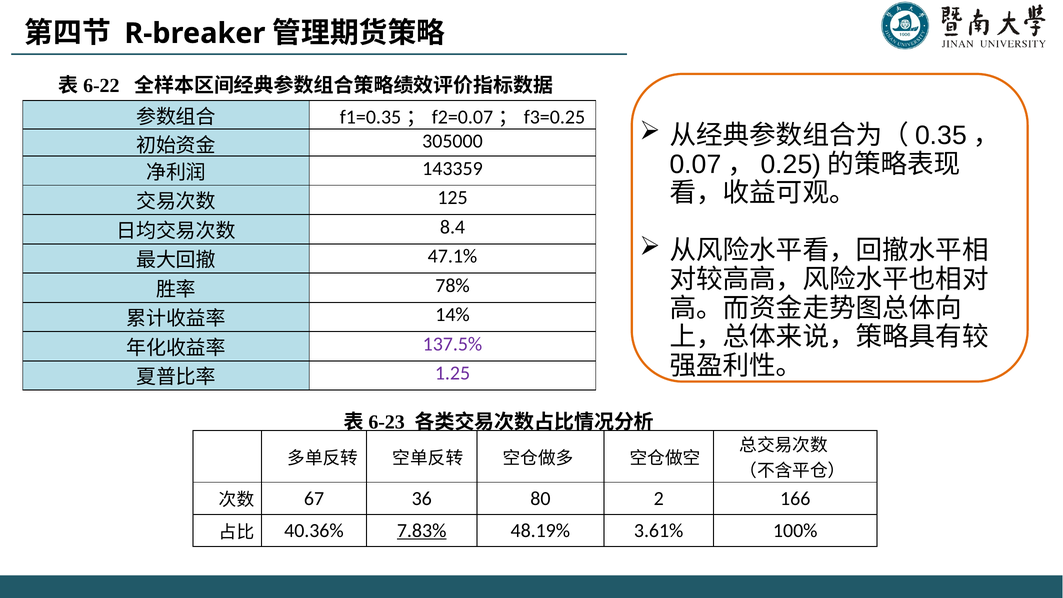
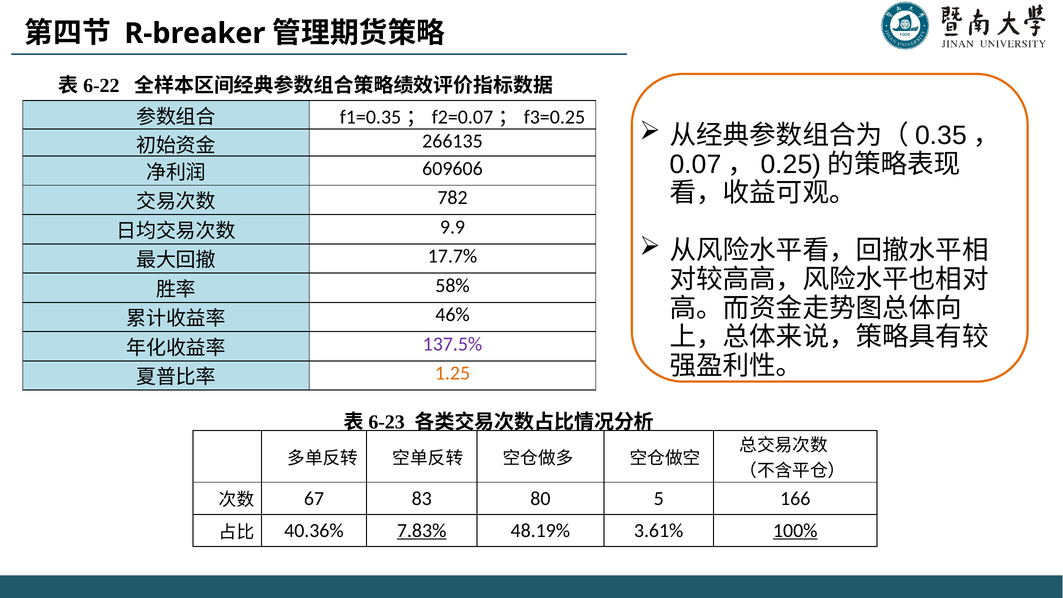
305000: 305000 -> 266135
143359: 143359 -> 609606
125: 125 -> 782
8.4: 8.4 -> 9.9
47.1%: 47.1% -> 17.7%
78%: 78% -> 58%
14%: 14% -> 46%
1.25 colour: purple -> orange
36: 36 -> 83
2: 2 -> 5
100% underline: none -> present
